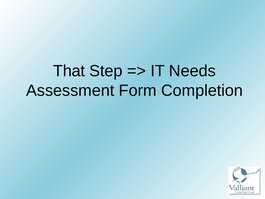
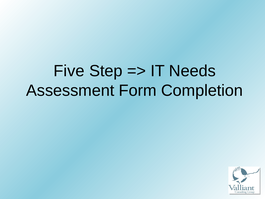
That: That -> Five
